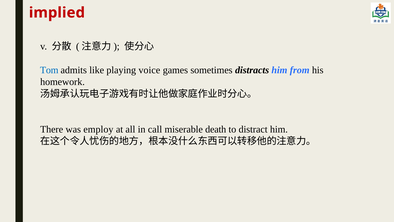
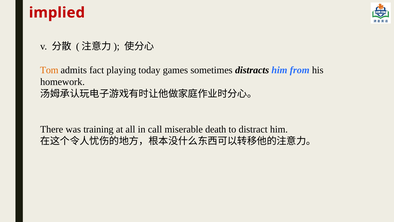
Tom colour: blue -> orange
like: like -> fact
voice: voice -> today
employ: employ -> training
